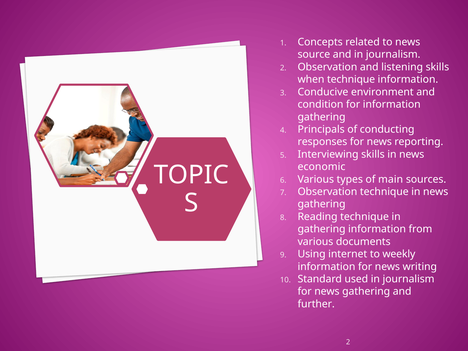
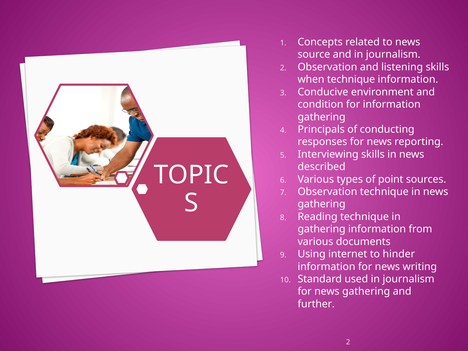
economic: economic -> described
main: main -> point
weekly: weekly -> hinder
